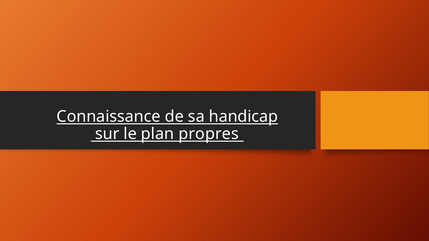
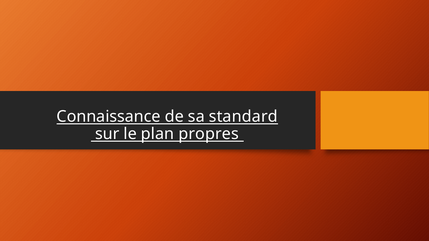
handicap: handicap -> standard
